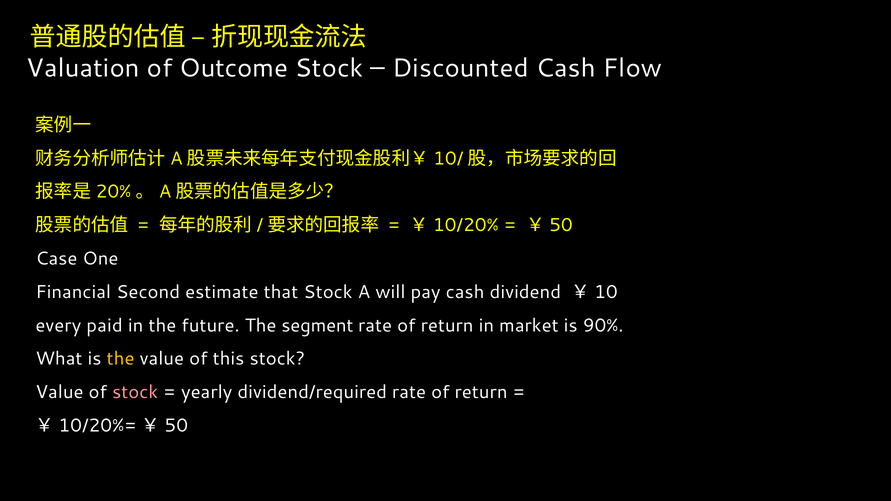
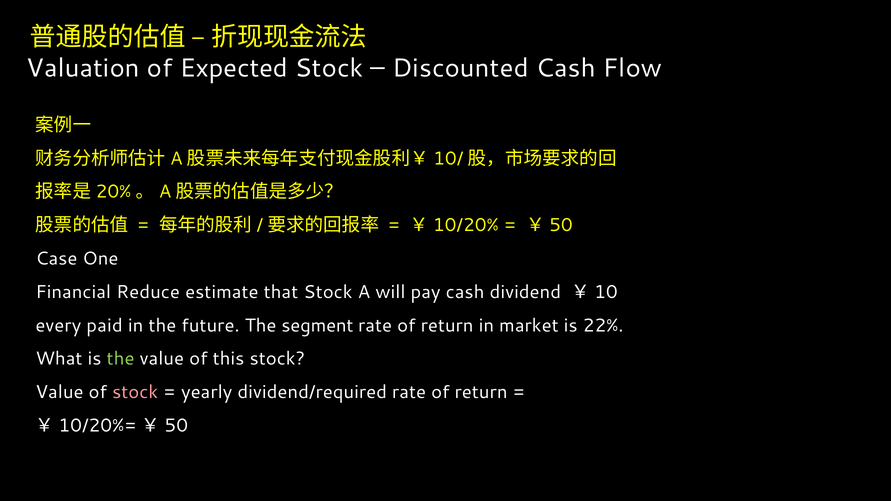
Outcome: Outcome -> Expected
Second: Second -> Reduce
90%: 90% -> 22%
the at (121, 359) colour: yellow -> light green
